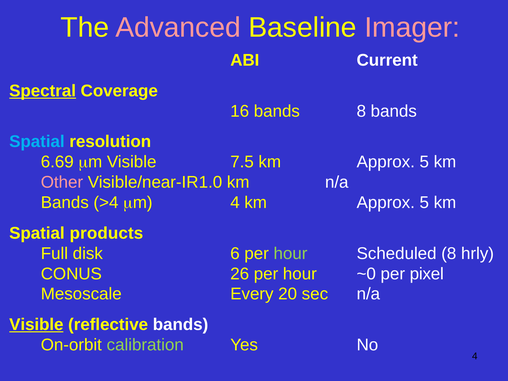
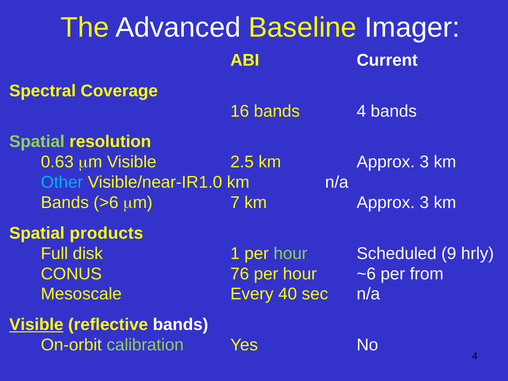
Advanced colour: pink -> white
Imager colour: pink -> white
Spectral underline: present -> none
bands 8: 8 -> 4
Spatial at (37, 142) colour: light blue -> light green
6.69: 6.69 -> 0.63
7.5: 7.5 -> 2.5
5 at (424, 162): 5 -> 3
Other colour: pink -> light blue
>4: >4 -> >6
4 at (235, 203): 4 -> 7
5 at (424, 203): 5 -> 3
6: 6 -> 1
Scheduled 8: 8 -> 9
26: 26 -> 76
~0: ~0 -> ~6
pixel: pixel -> from
20: 20 -> 40
